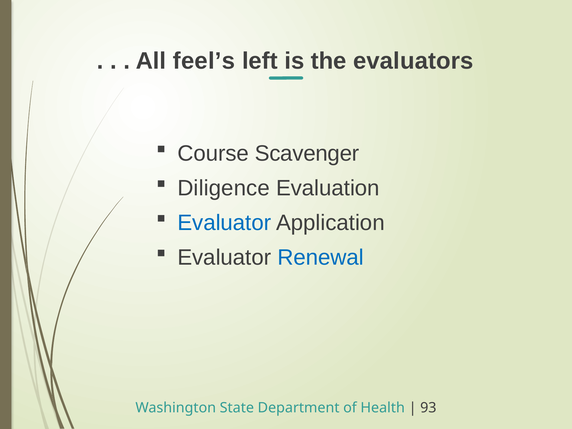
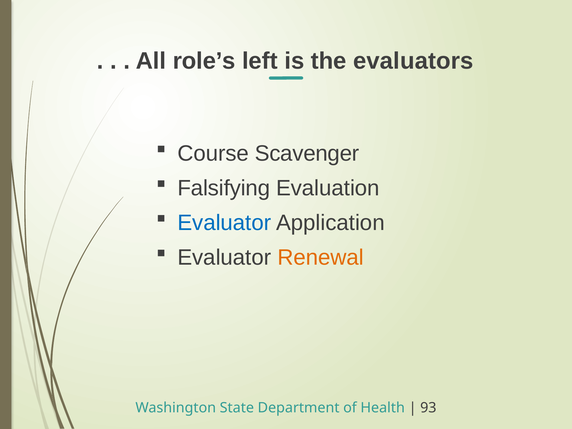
feel’s: feel’s -> role’s
Diligence: Diligence -> Falsifying
Renewal colour: blue -> orange
